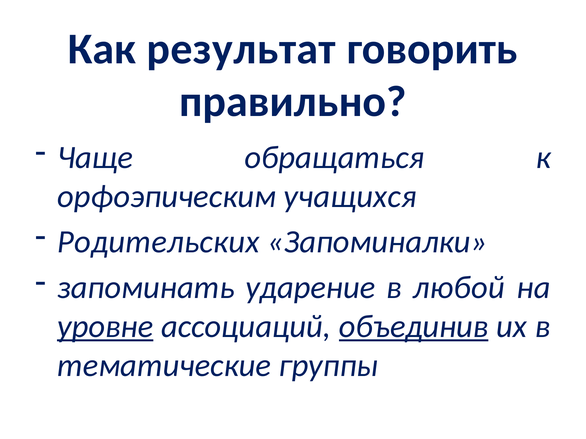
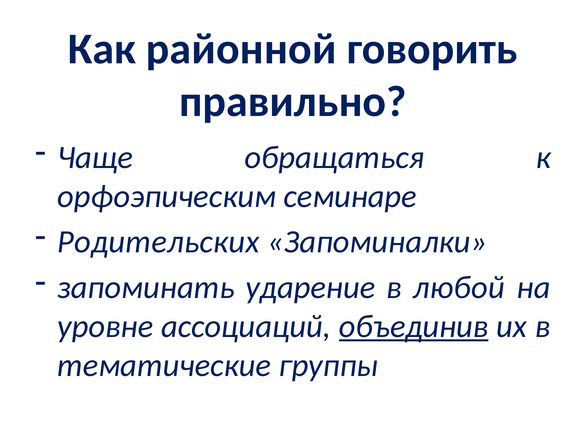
результат: результат -> районной
учащихся: учащихся -> семинаре
уровне underline: present -> none
